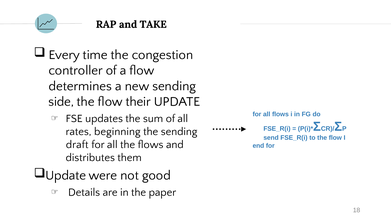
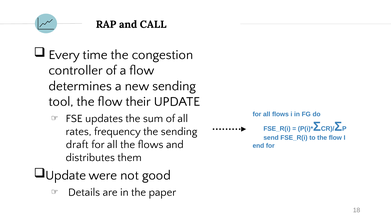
TAKE: TAKE -> CALL
side: side -> tool
beginning: beginning -> frequency
